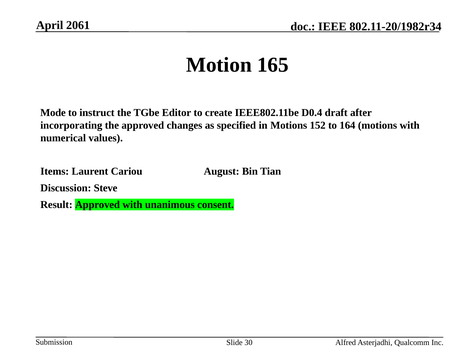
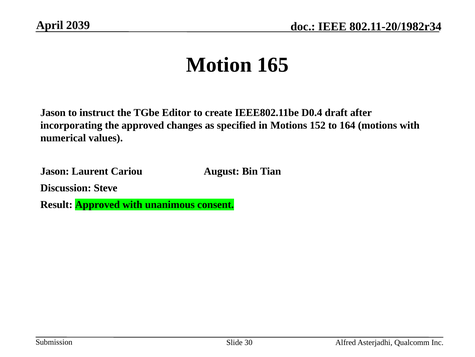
2061: 2061 -> 2039
Mode at (53, 112): Mode -> Jason
Items at (55, 171): Items -> Jason
